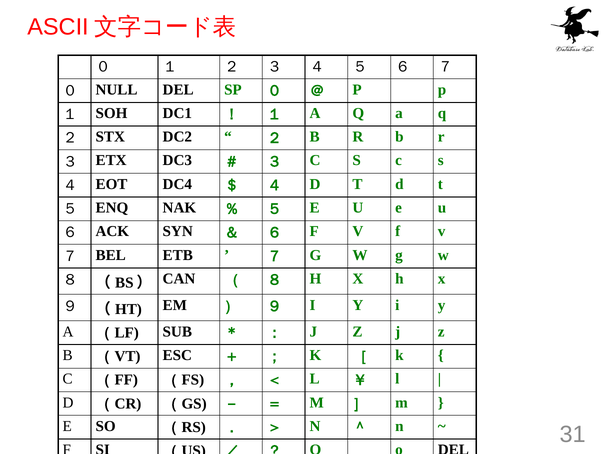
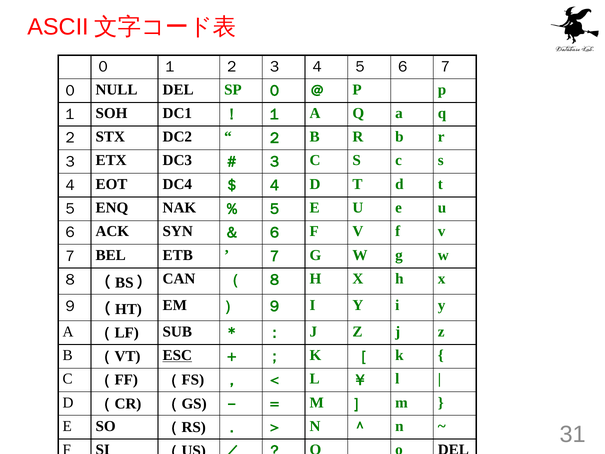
ESC underline: none -> present
